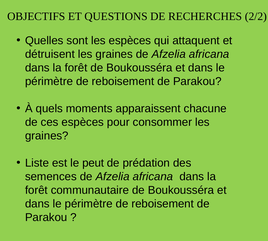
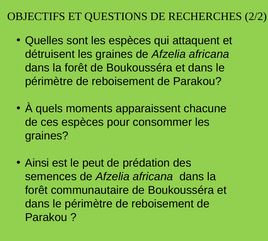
Liste: Liste -> Ainsi
